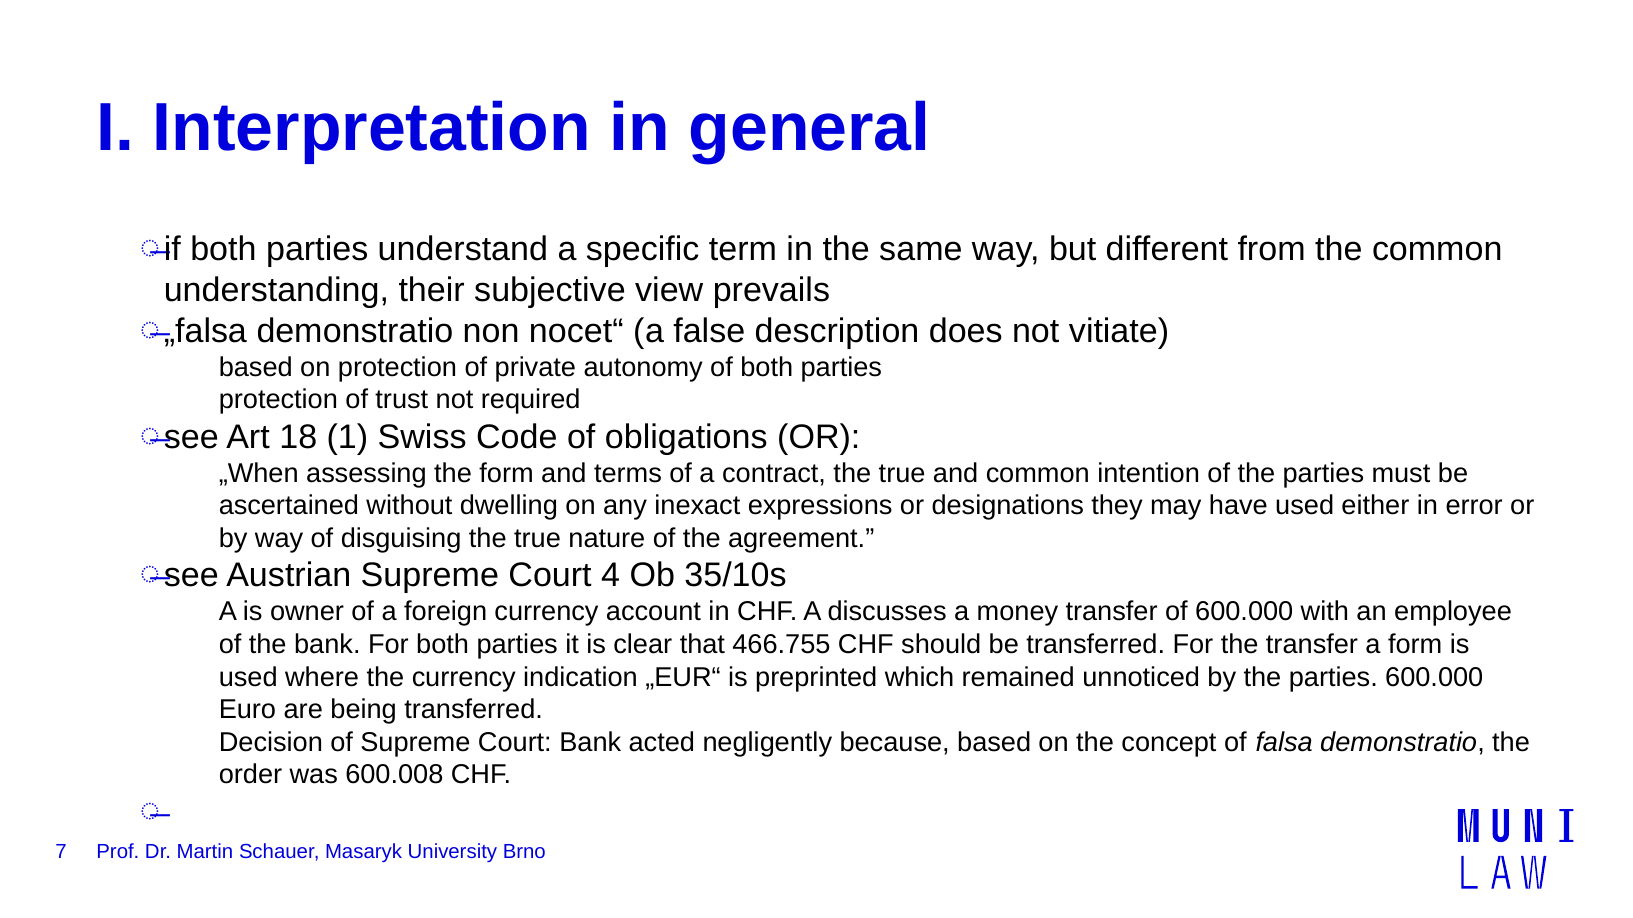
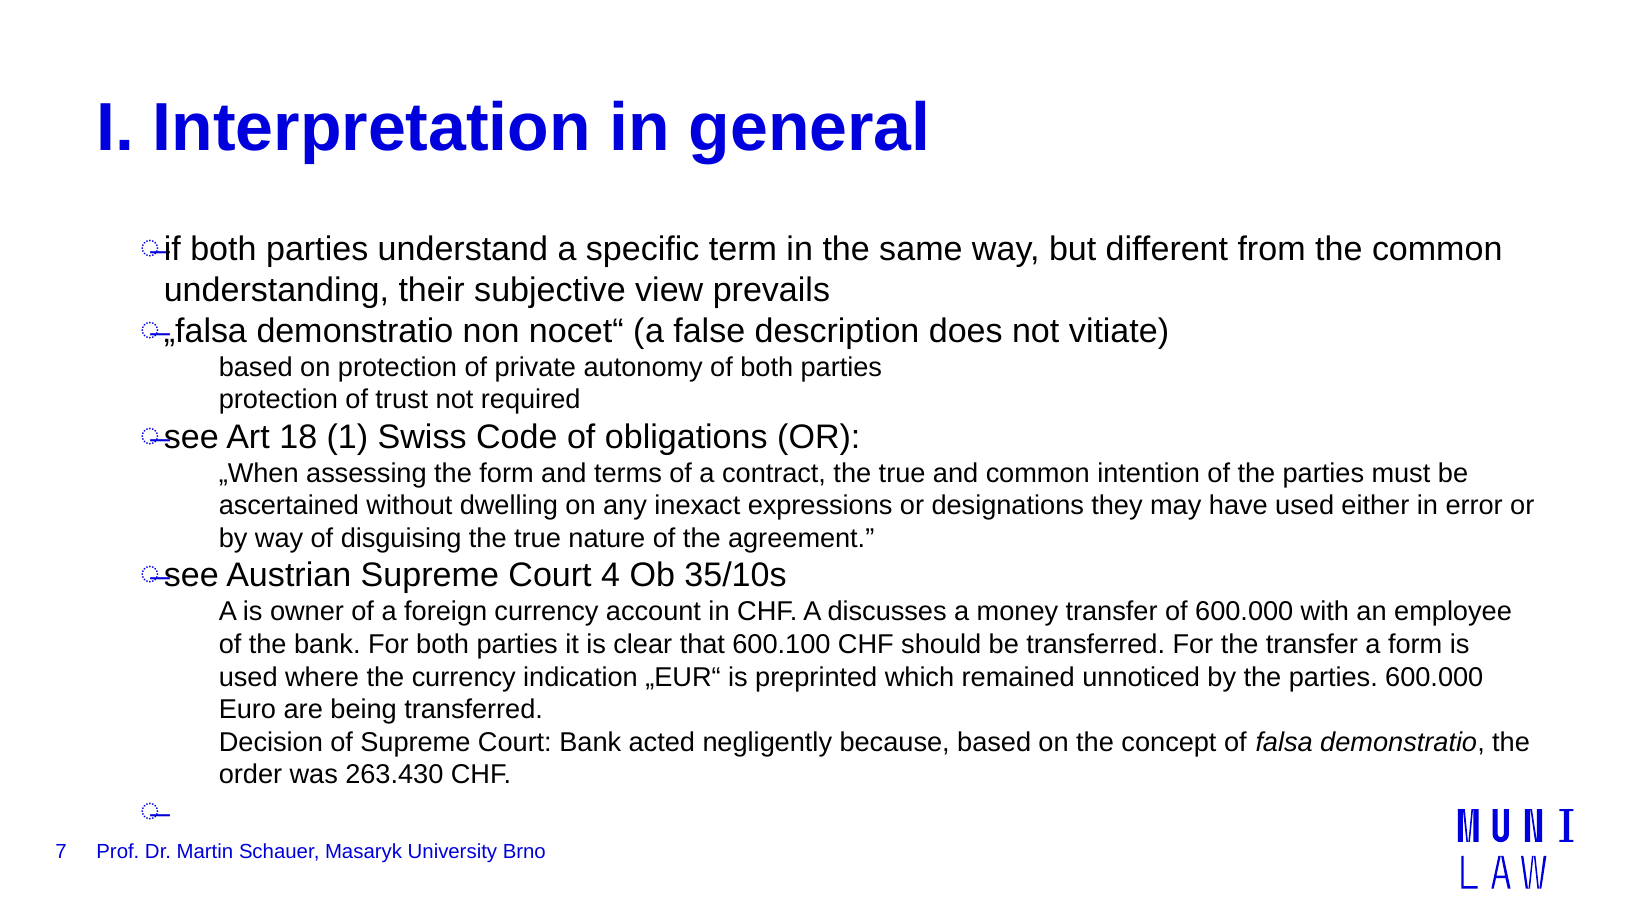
466.755: 466.755 -> 600.100
600.008: 600.008 -> 263.430
